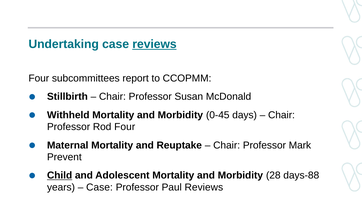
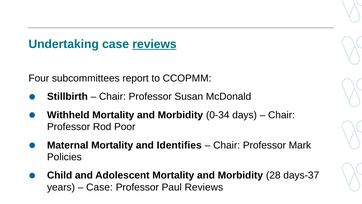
0-45: 0-45 -> 0-34
Rod Four: Four -> Poor
Reuptake: Reuptake -> Identifies
Prevent: Prevent -> Policies
Child underline: present -> none
days-88: days-88 -> days-37
